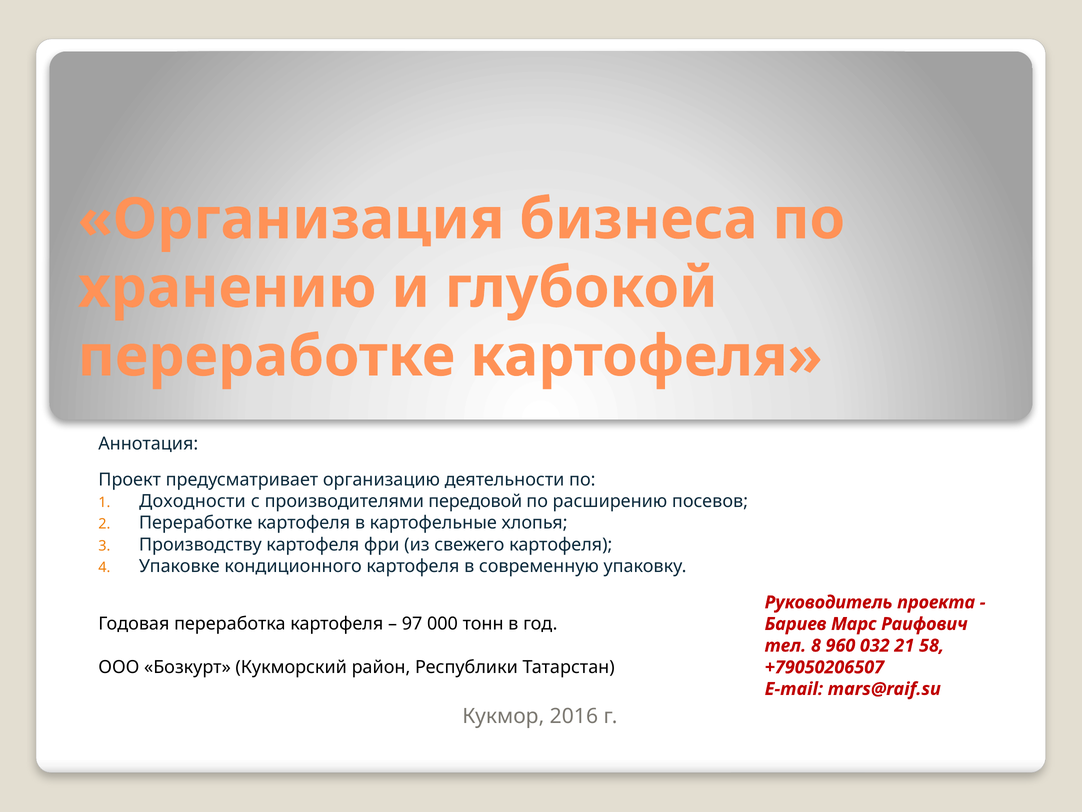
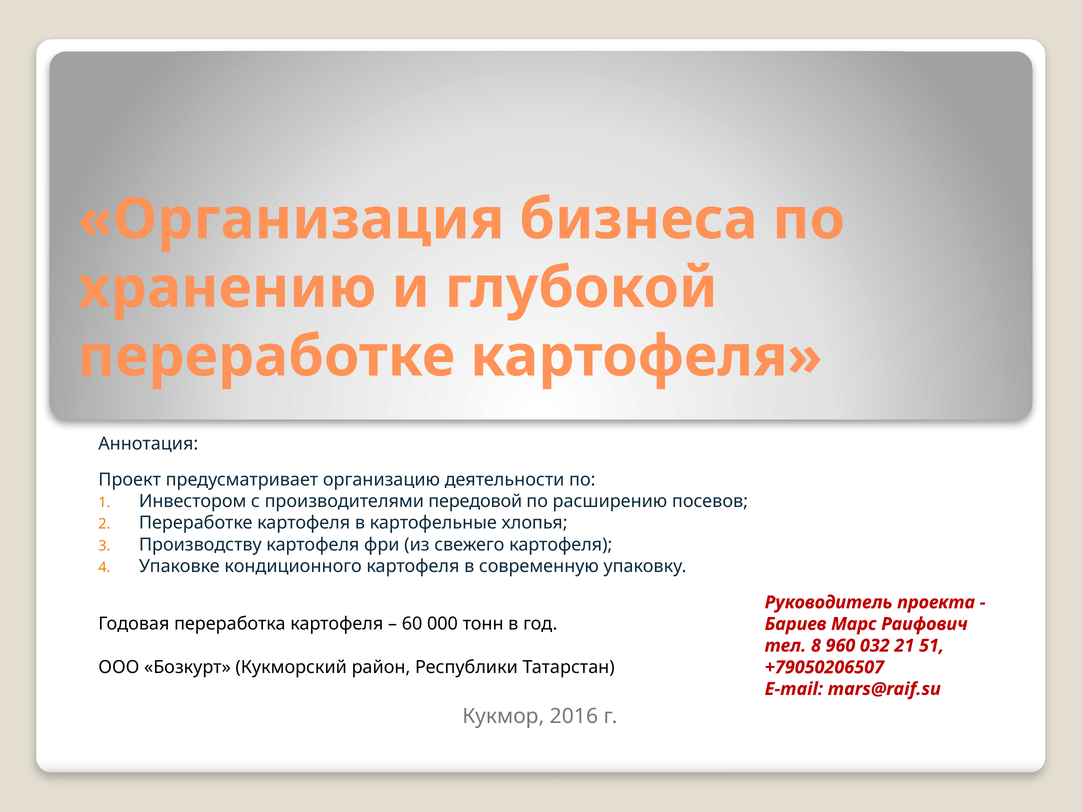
Доходности: Доходности -> Инвестором
97: 97 -> 60
58: 58 -> 51
